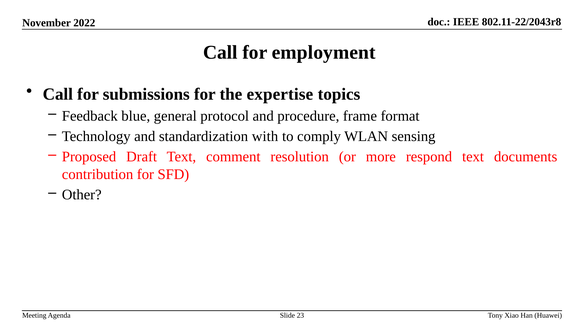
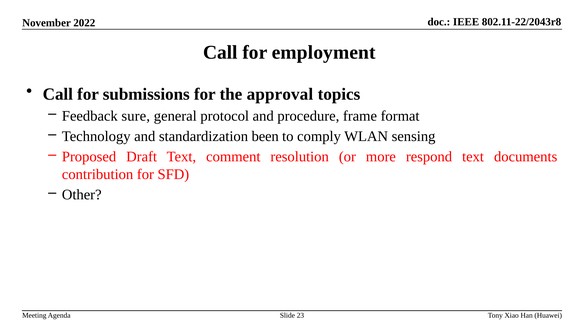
expertise: expertise -> approval
blue: blue -> sure
with: with -> been
